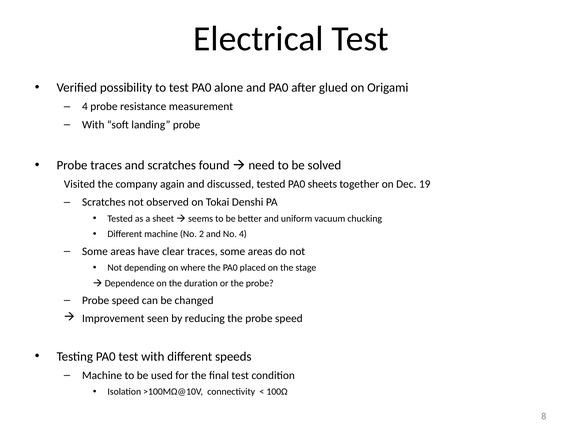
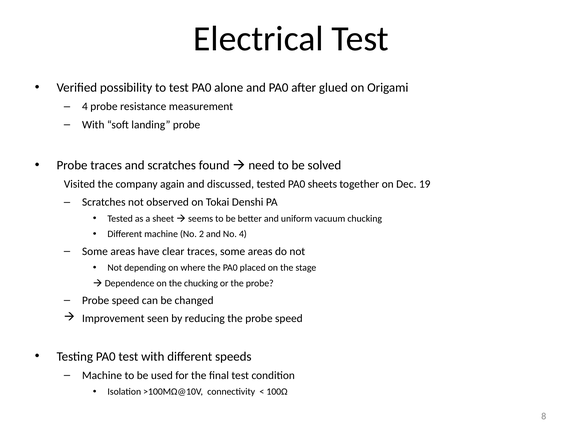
the duration: duration -> chucking
